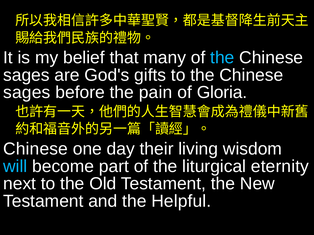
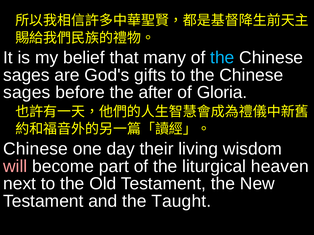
pain: pain -> after
will colour: light blue -> pink
eternity: eternity -> heaven
Helpful: Helpful -> Taught
